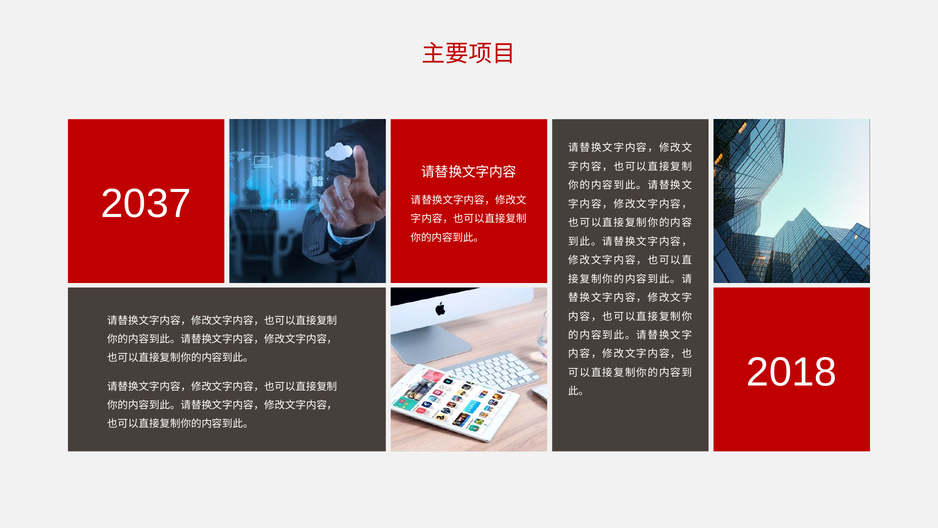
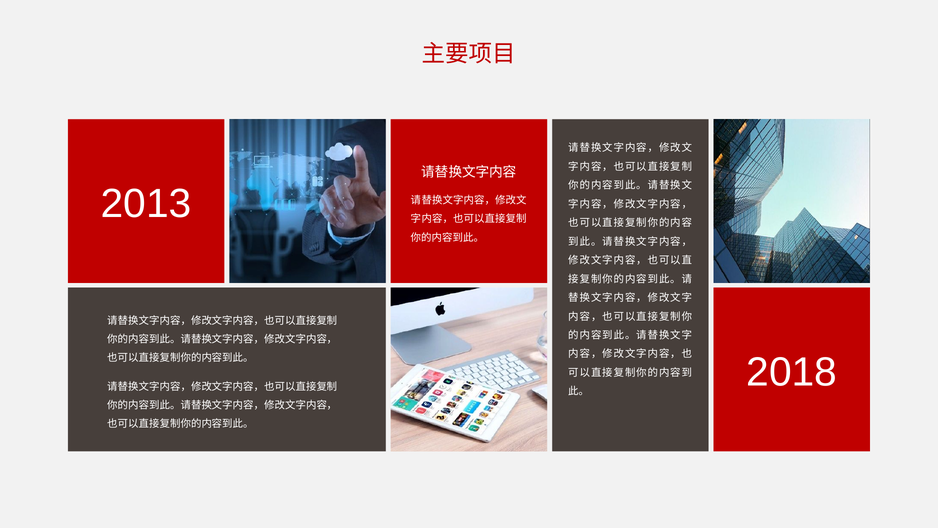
2037: 2037 -> 2013
